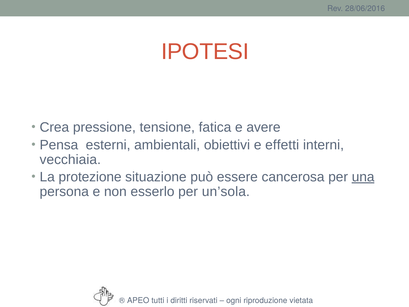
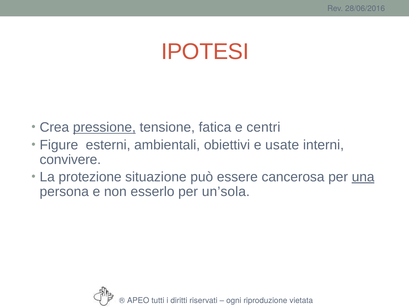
pressione underline: none -> present
avere: avere -> centri
Pensa: Pensa -> Figure
effetti: effetti -> usate
vecchiaia: vecchiaia -> convivere
